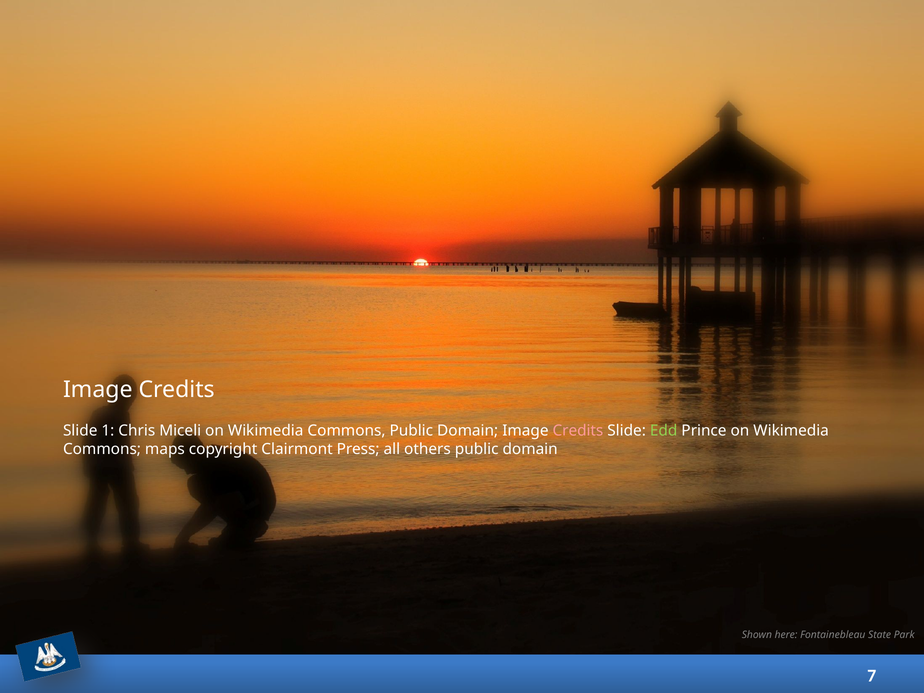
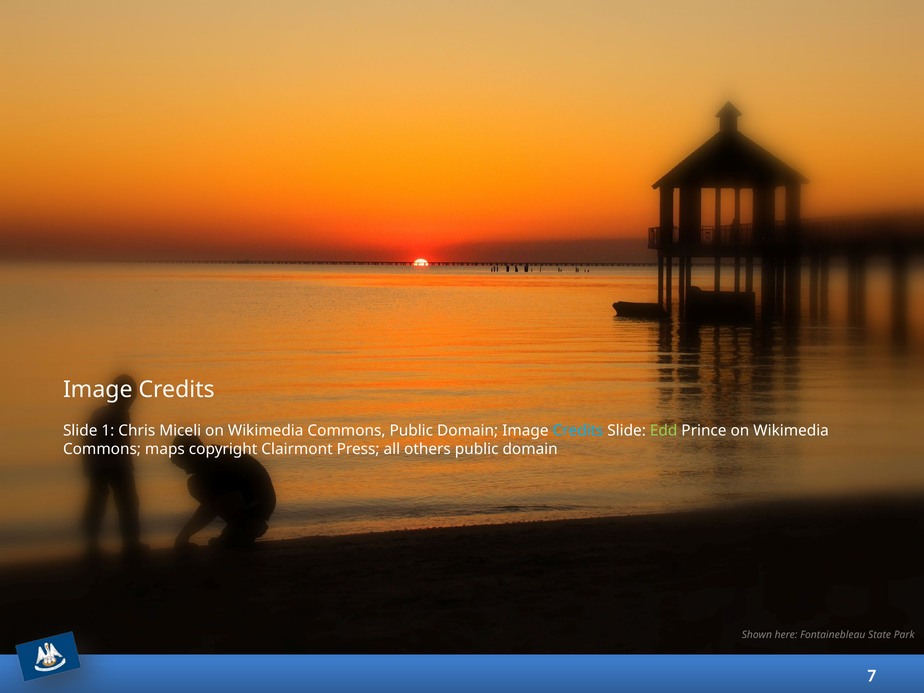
Credits at (578, 431) colour: pink -> light blue
